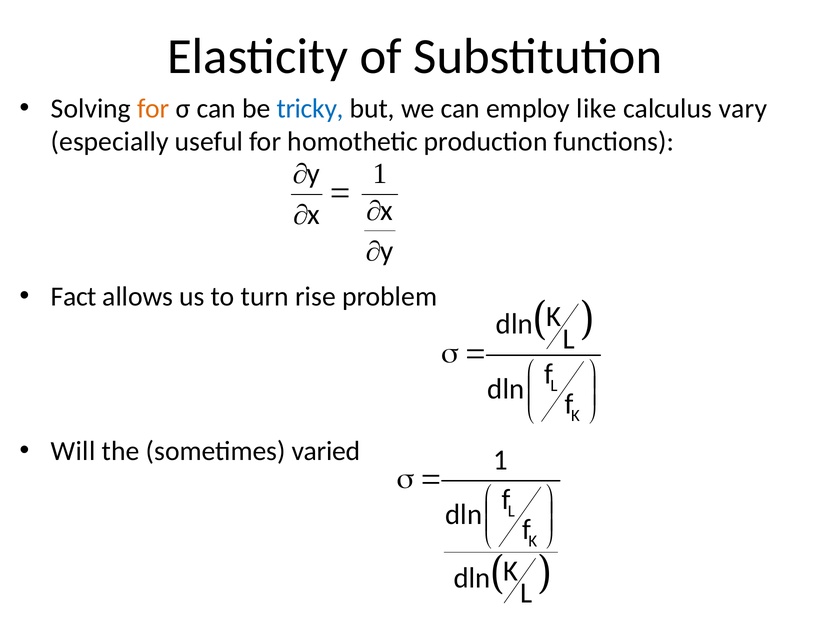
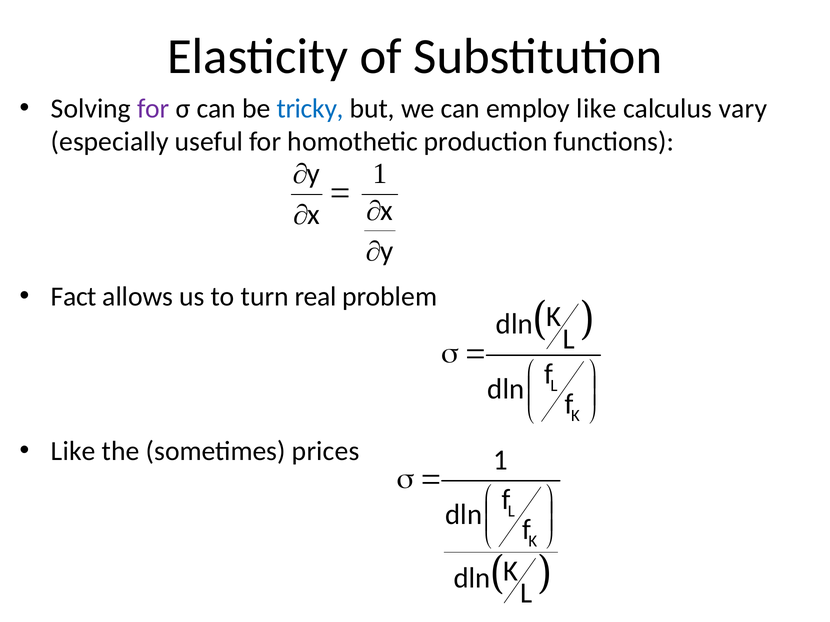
for at (153, 109) colour: orange -> purple
rise: rise -> real
Will at (73, 452): Will -> Like
varied: varied -> prices
